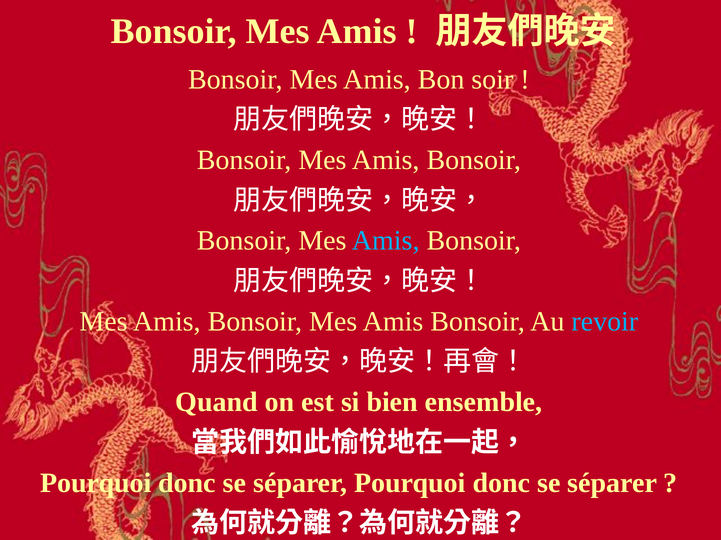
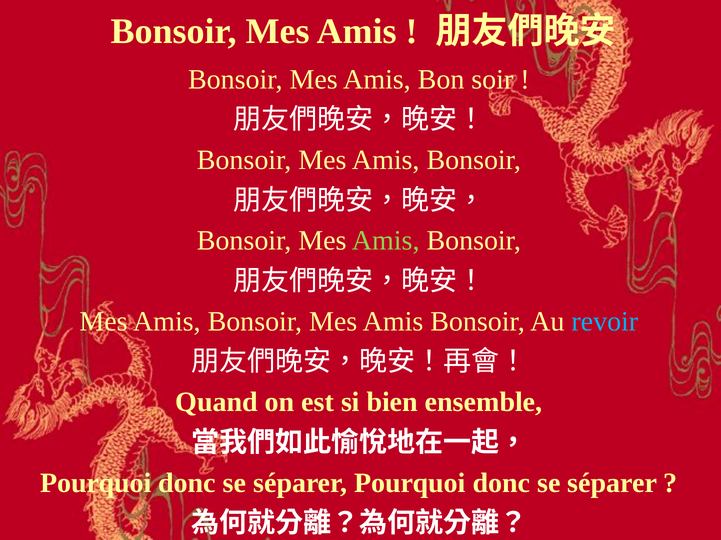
Amis at (386, 241) colour: light blue -> light green
